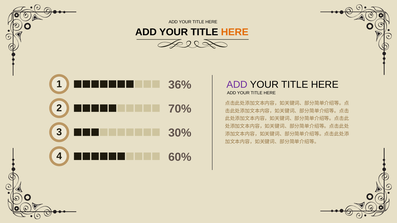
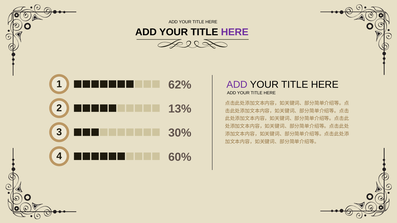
HERE at (235, 32) colour: orange -> purple
36%: 36% -> 62%
70%: 70% -> 13%
